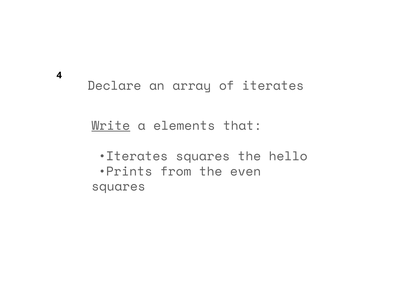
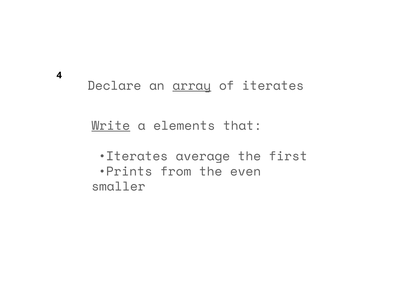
array underline: none -> present
Iterates squares: squares -> average
hello: hello -> first
squares at (119, 186): squares -> smaller
